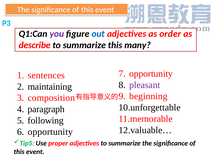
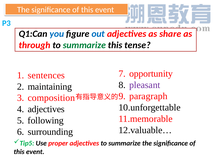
you colour: purple -> blue
order: order -> share
describe: describe -> through
summarize at (84, 45) colour: black -> green
many: many -> tense
beginning: beginning -> paragraph
paragraph at (46, 110): paragraph -> adjectives
opportunity at (50, 132): opportunity -> surrounding
